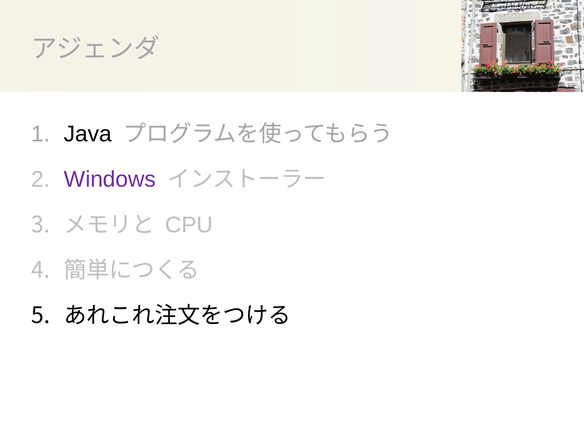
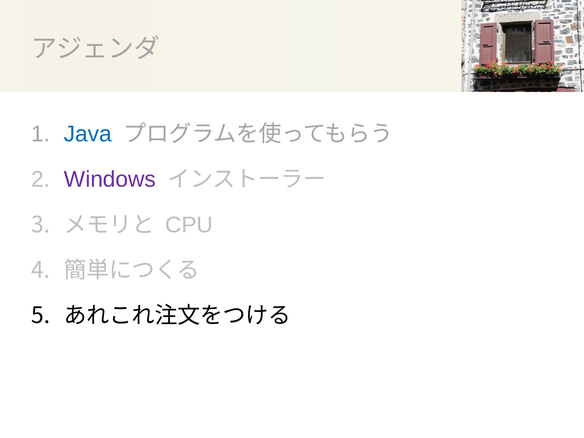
Java colour: black -> blue
